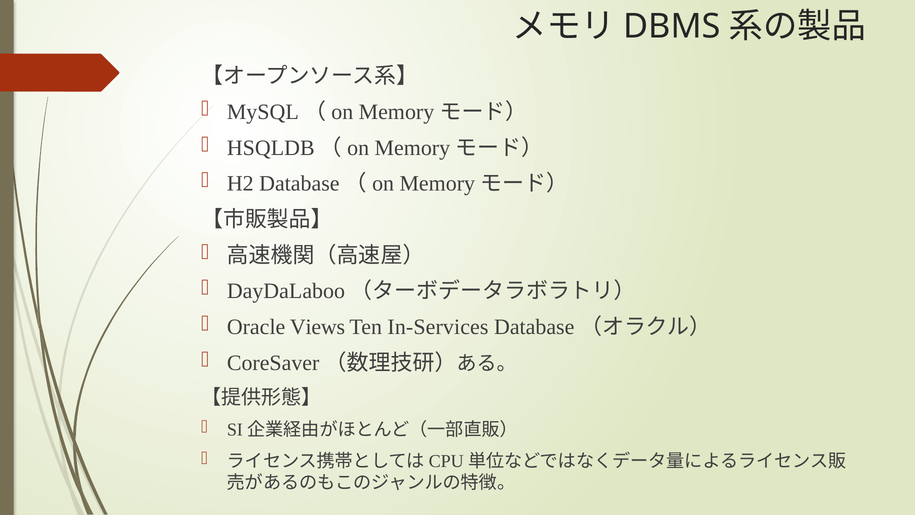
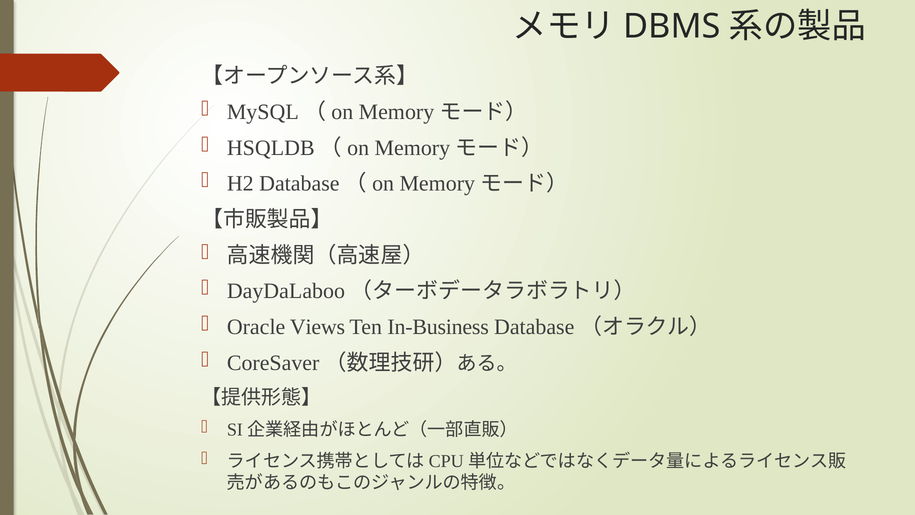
In-Services: In-Services -> In-Business
